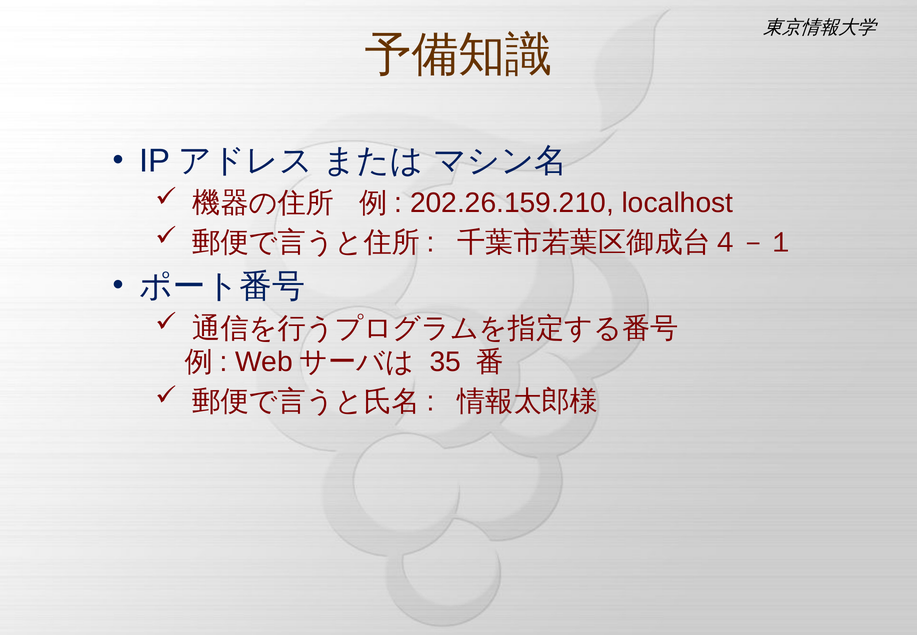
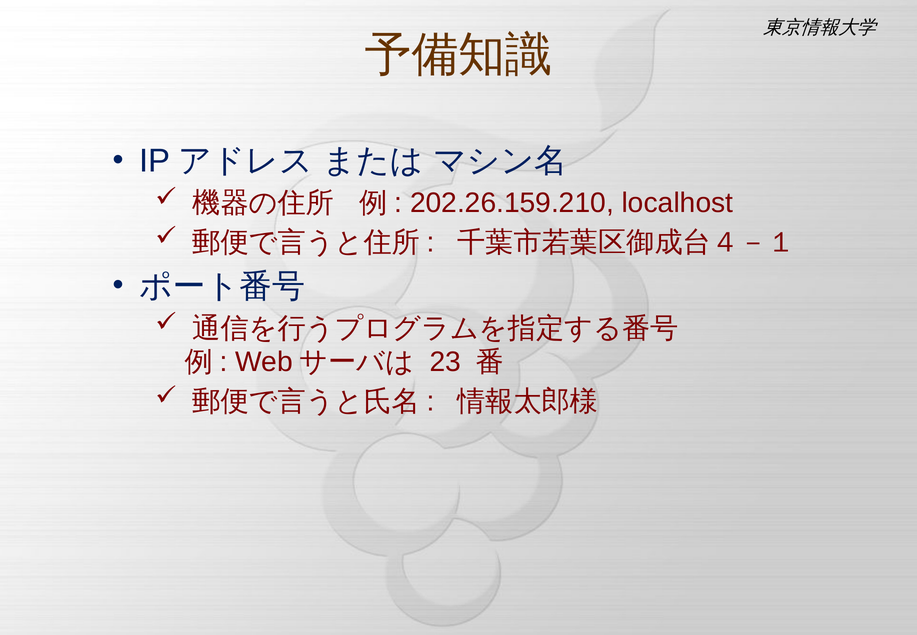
35: 35 -> 23
